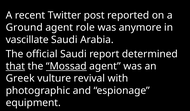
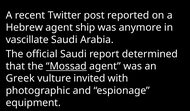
Ground: Ground -> Hebrew
role: role -> ship
that underline: present -> none
revival: revival -> invited
